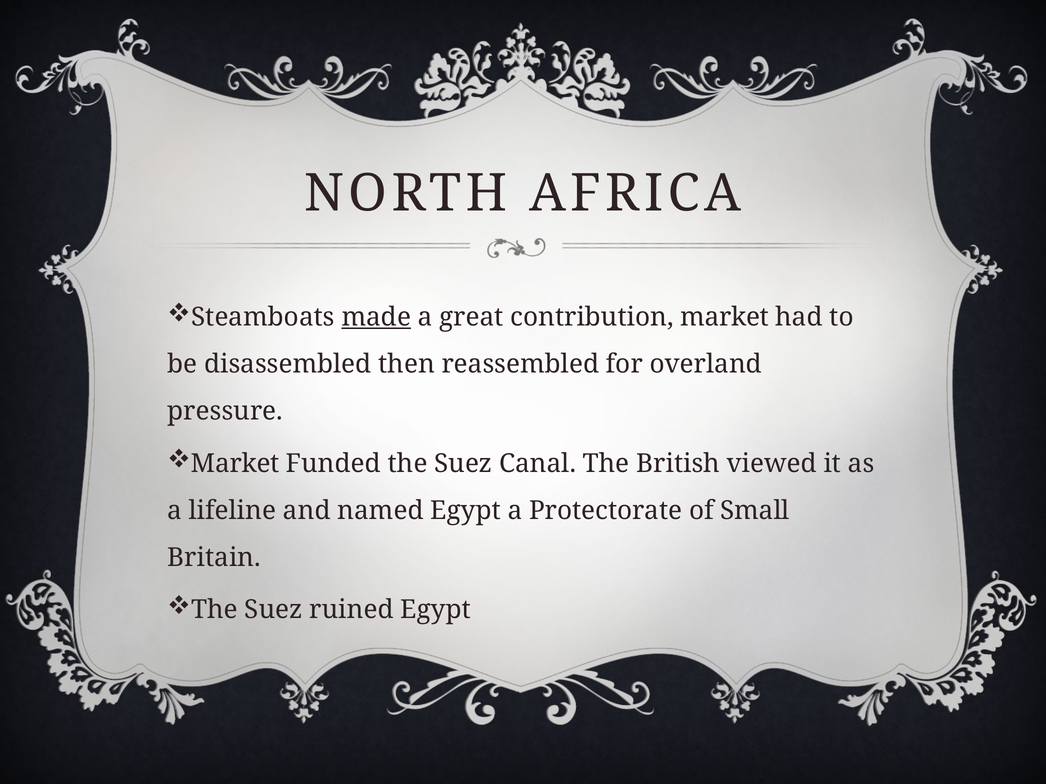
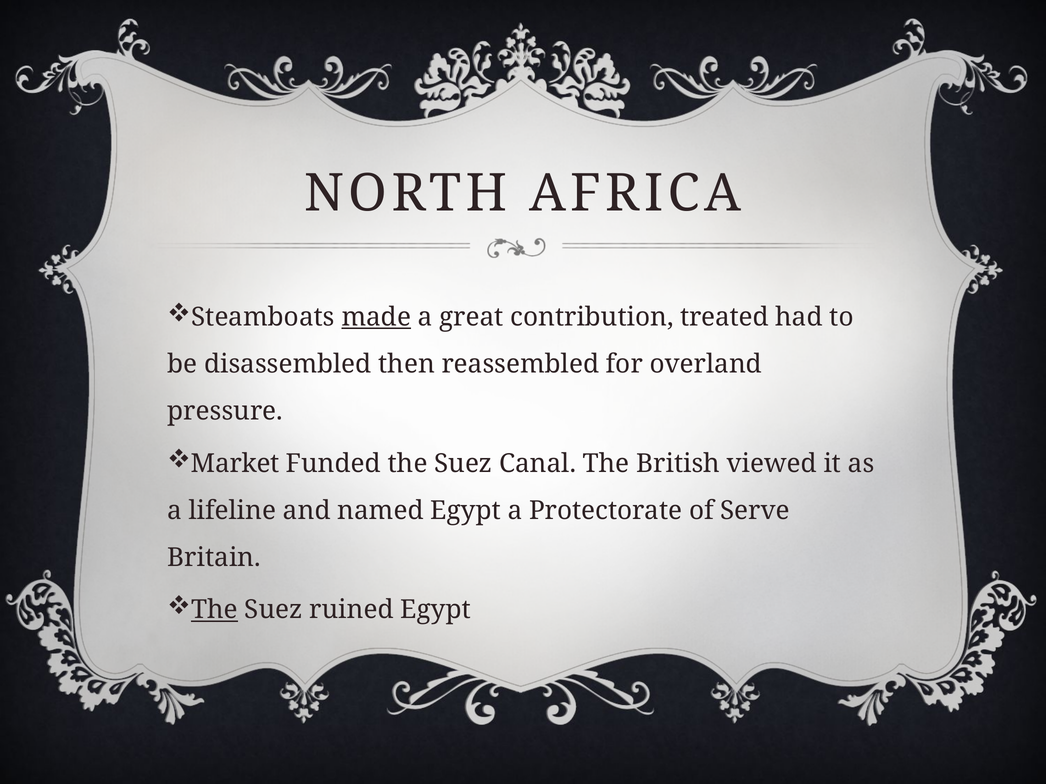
contribution market: market -> treated
Small: Small -> Serve
The at (214, 610) underline: none -> present
